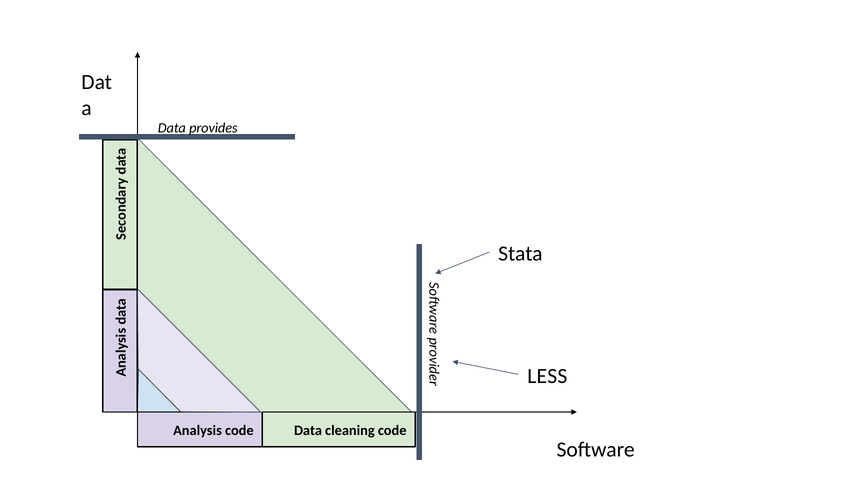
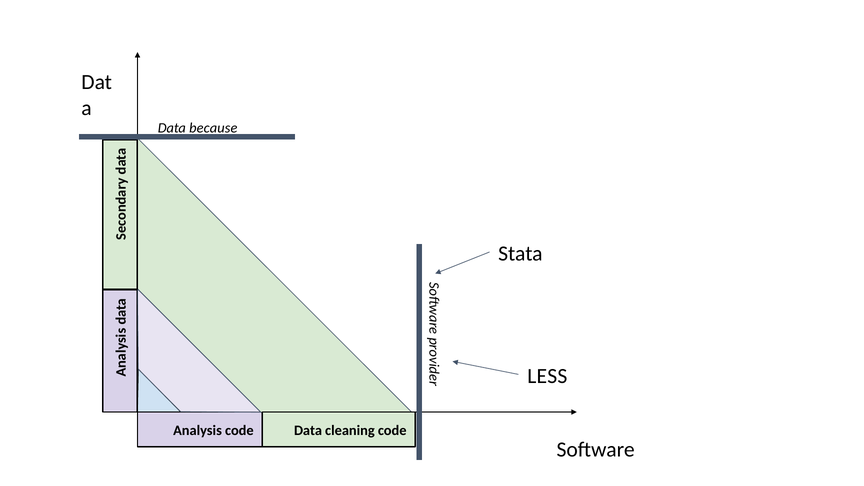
provides: provides -> because
